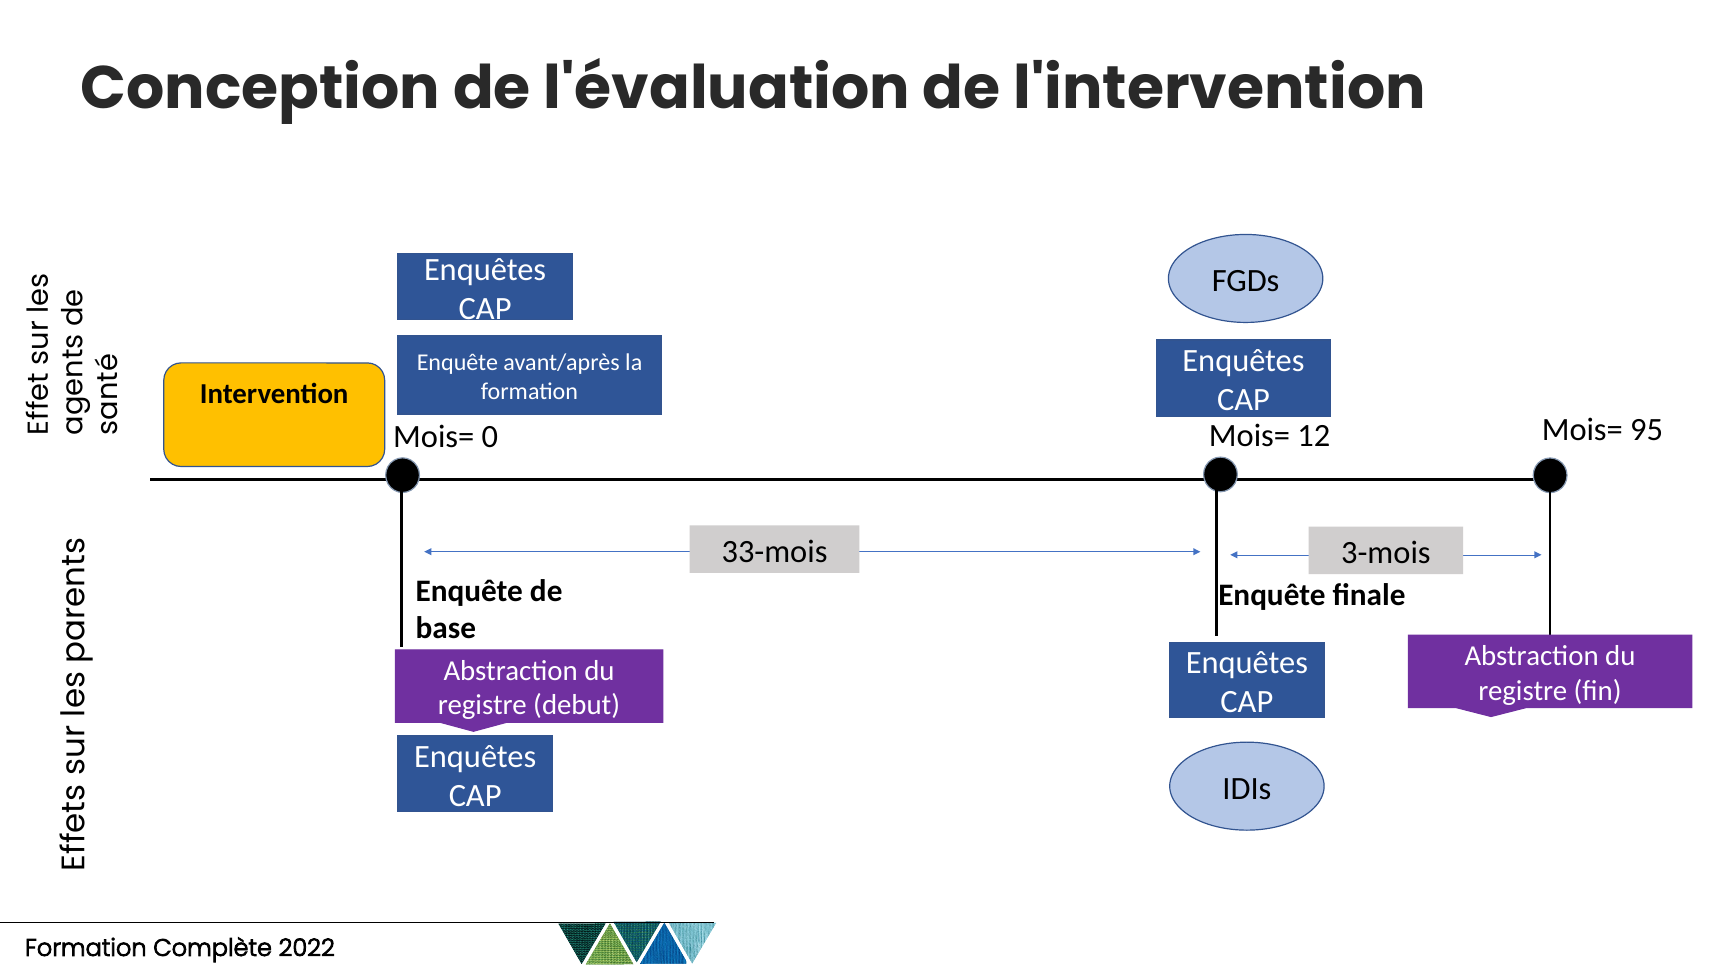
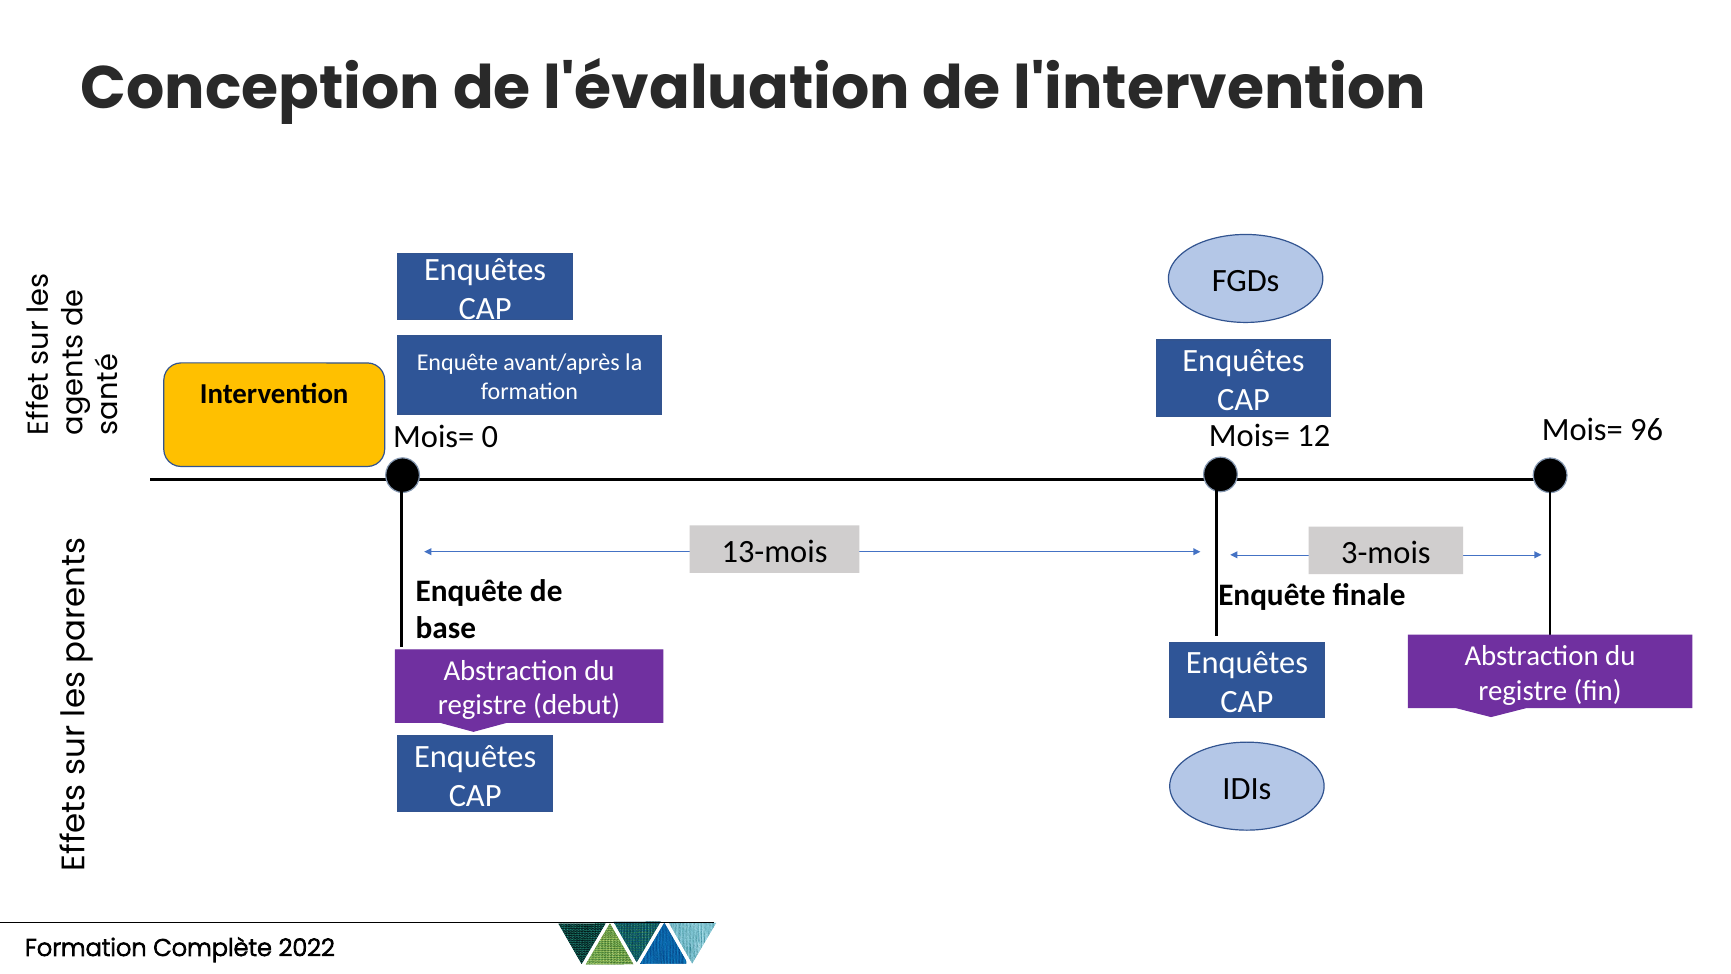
95: 95 -> 96
33-mois: 33-mois -> 13-mois
